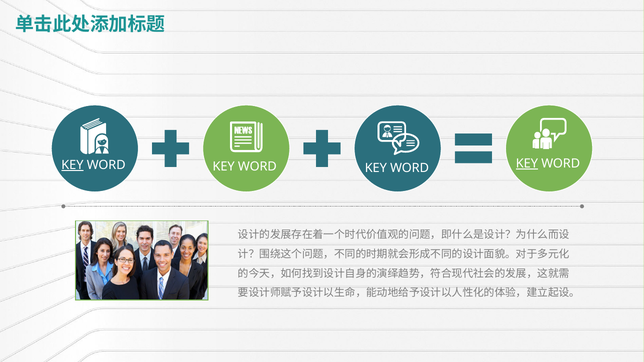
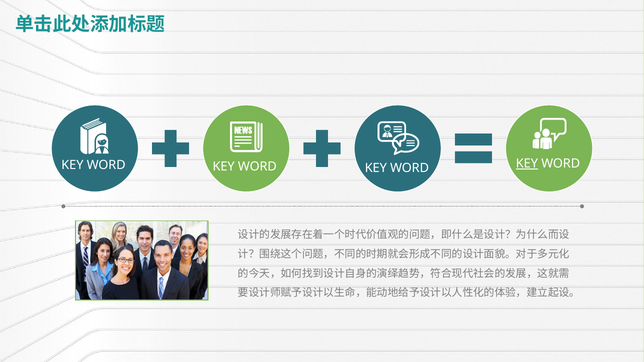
KEY at (72, 165) underline: present -> none
